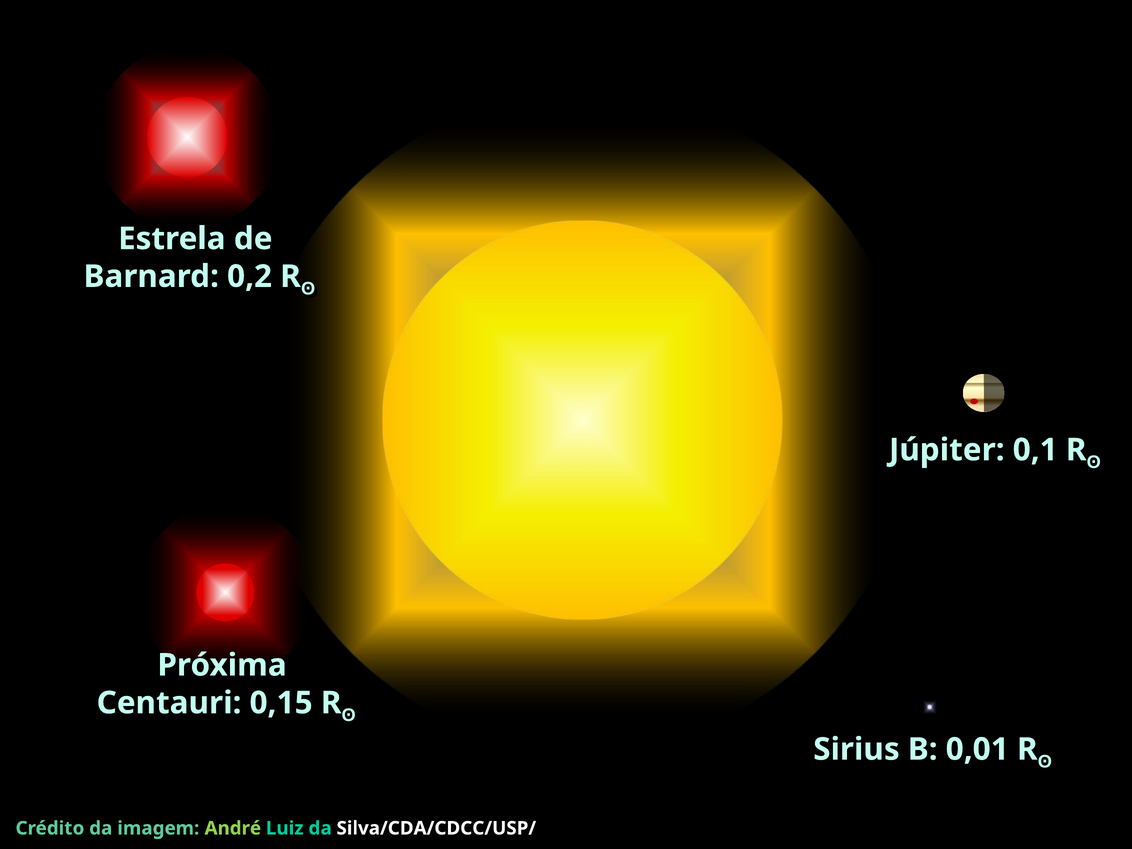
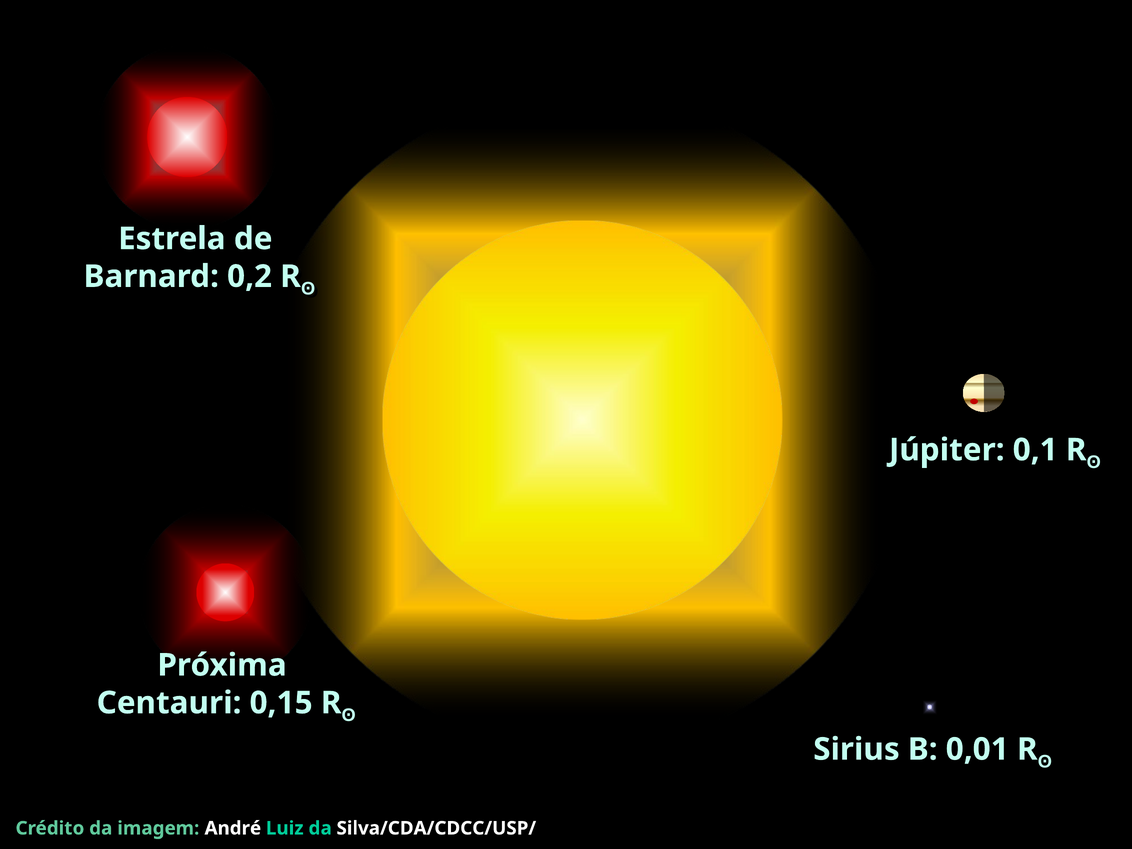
André colour: light green -> white
